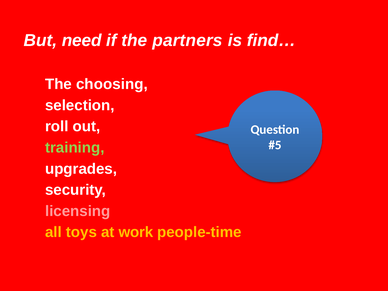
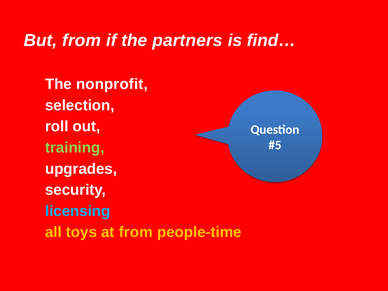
But need: need -> from
choosing: choosing -> nonprofit
licensing colour: pink -> light blue
at work: work -> from
